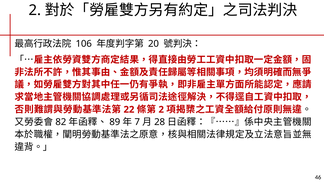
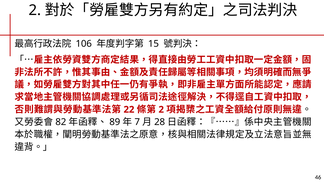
20: 20 -> 15
